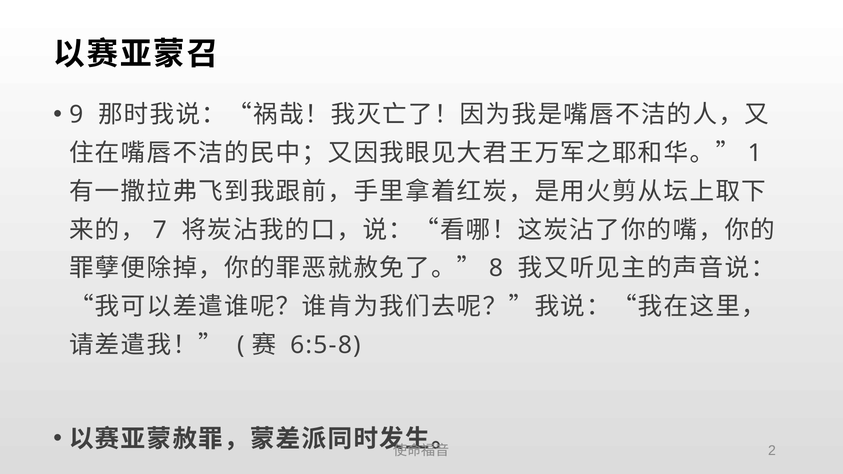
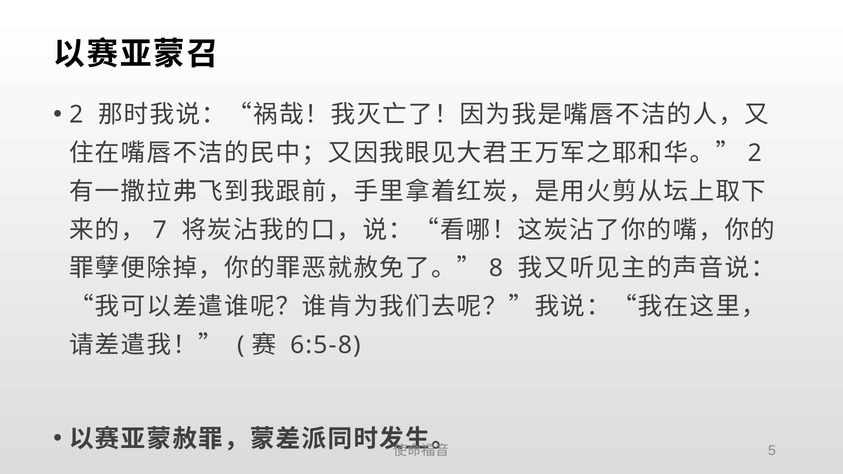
9 at (76, 115): 9 -> 2
1 at (755, 153): 1 -> 2
2: 2 -> 5
